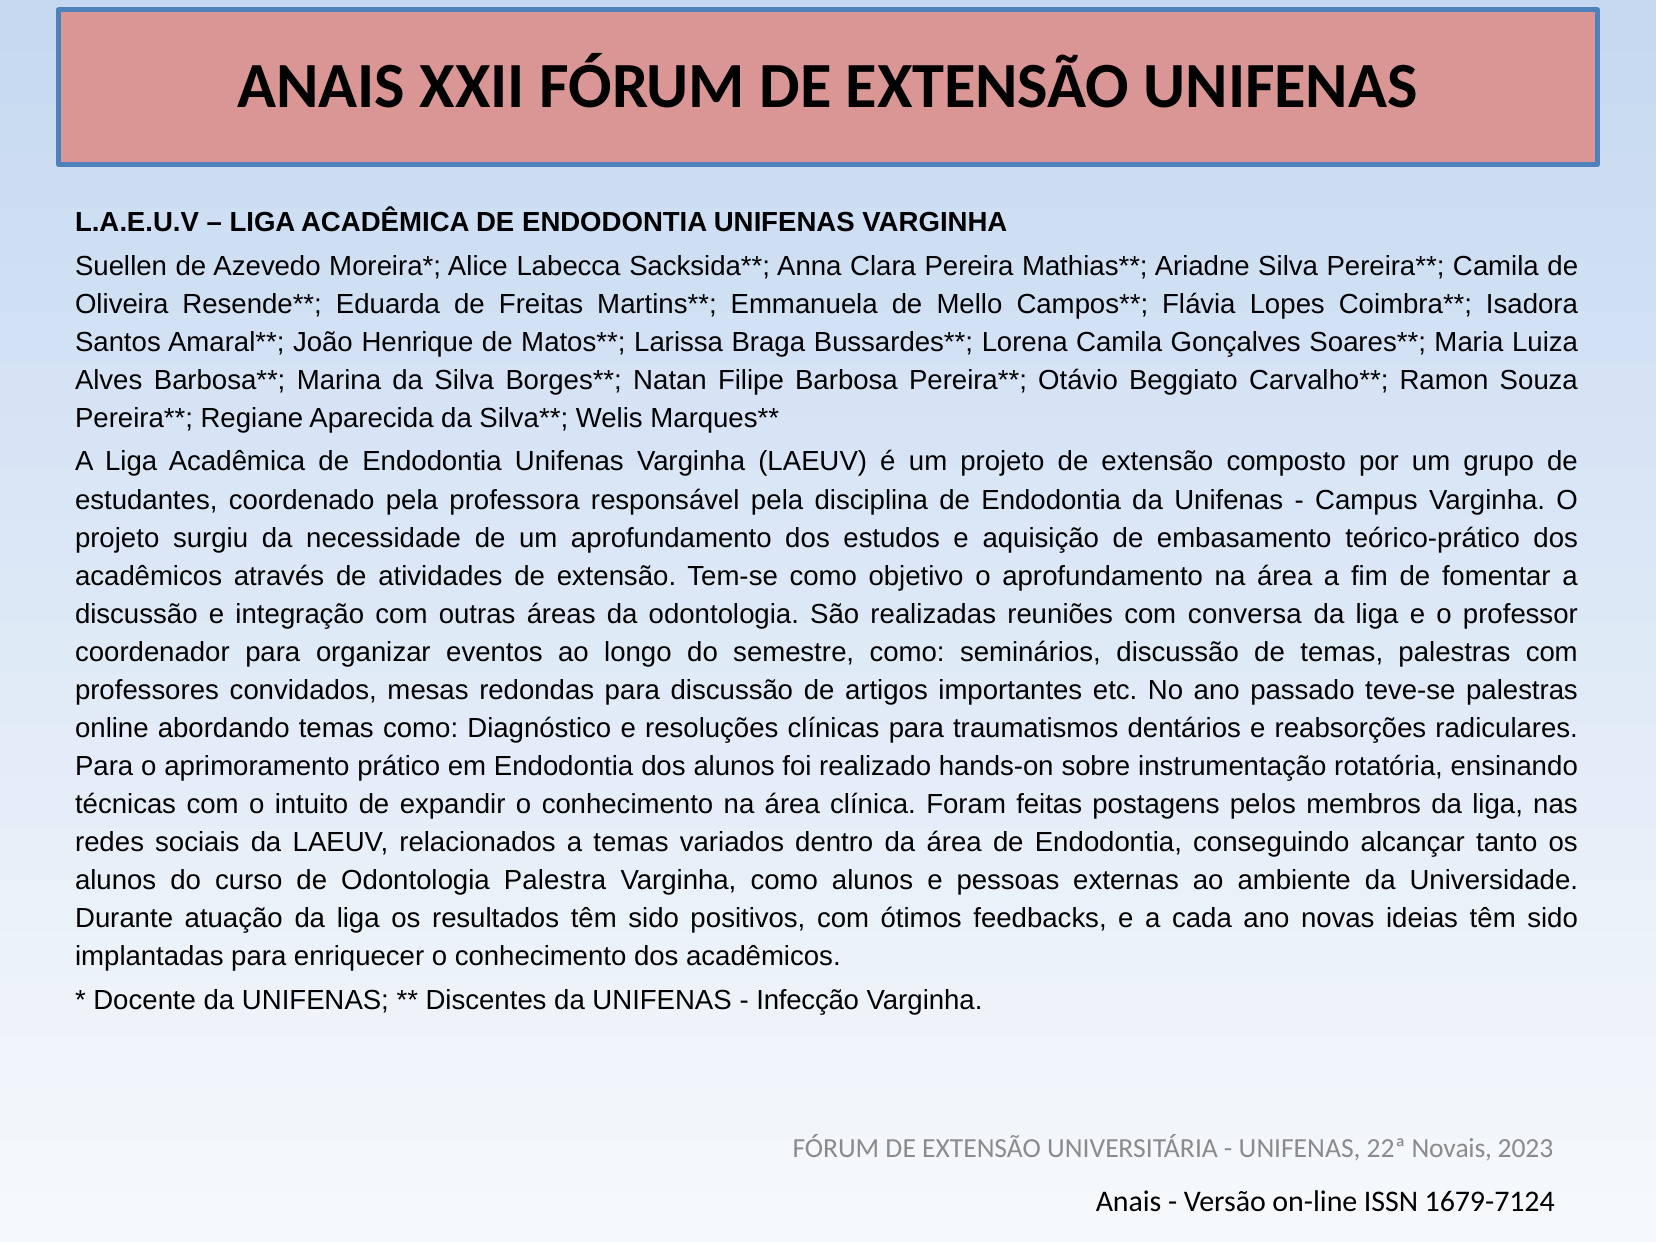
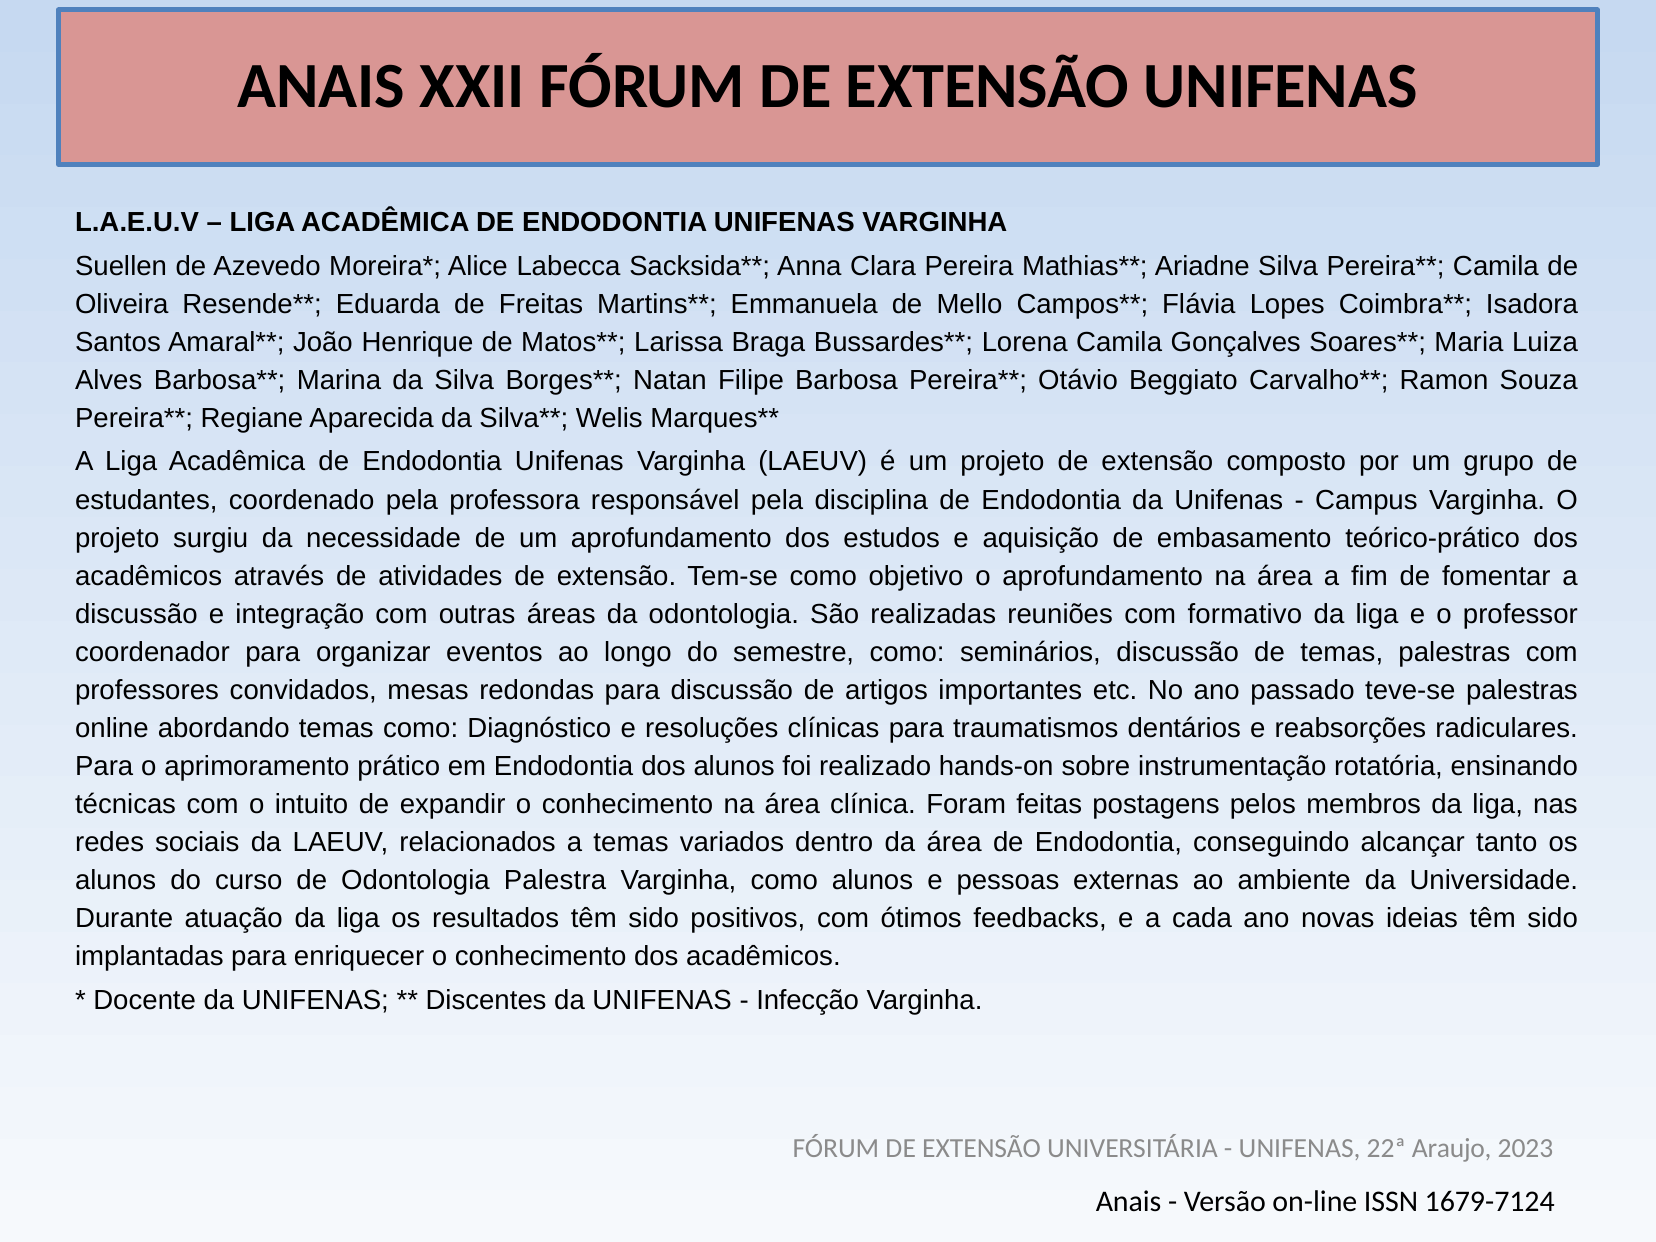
conversa: conversa -> formativo
Novais: Novais -> Araujo
